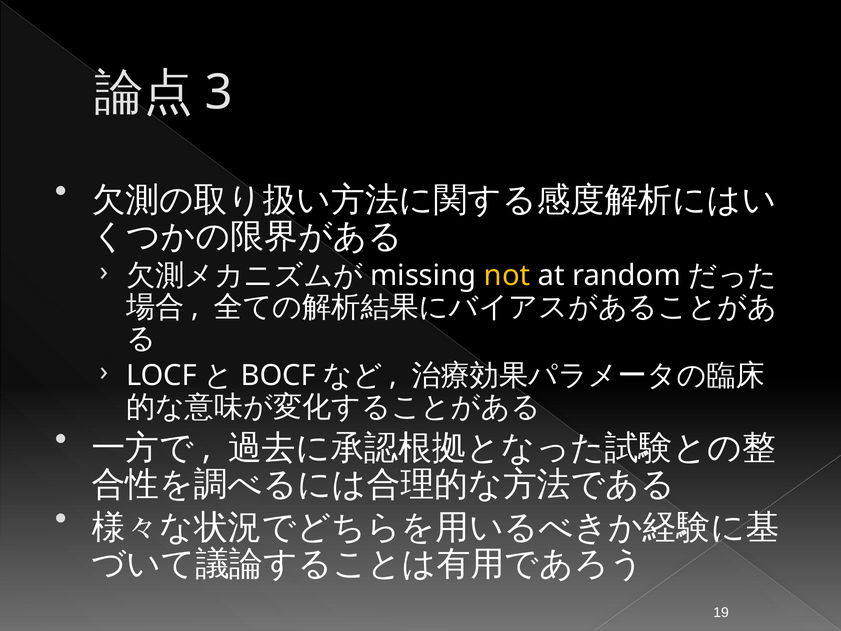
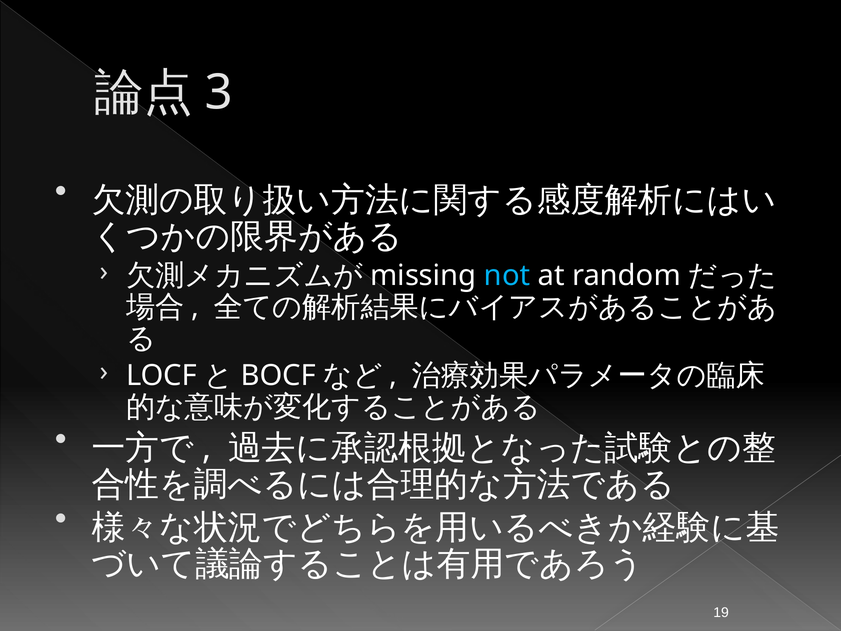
not colour: yellow -> light blue
